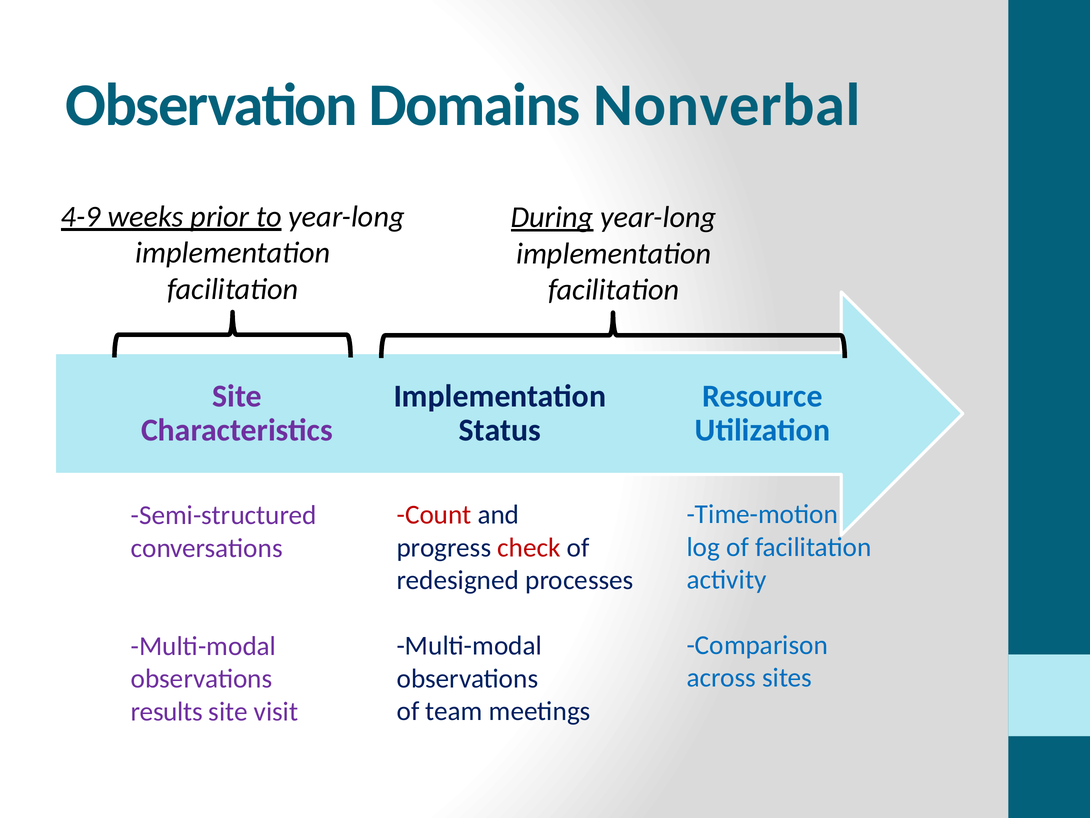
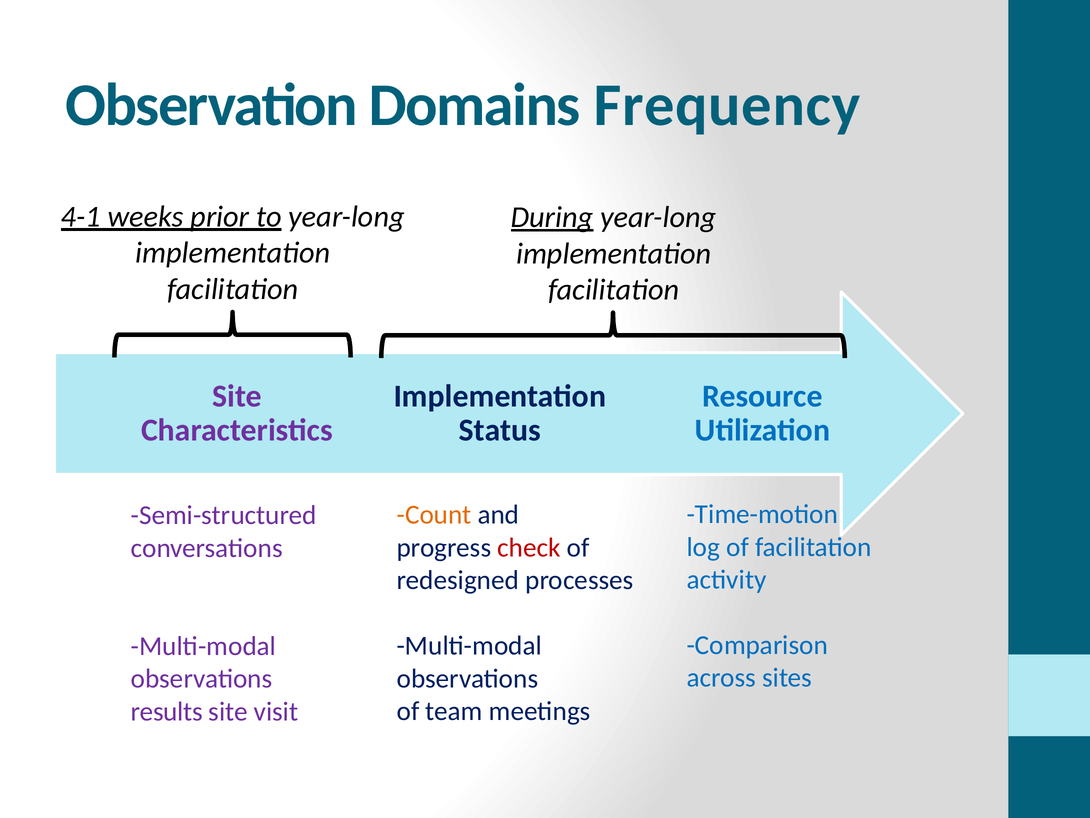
Nonverbal: Nonverbal -> Frequency
4-9: 4-9 -> 4-1
Count colour: red -> orange
